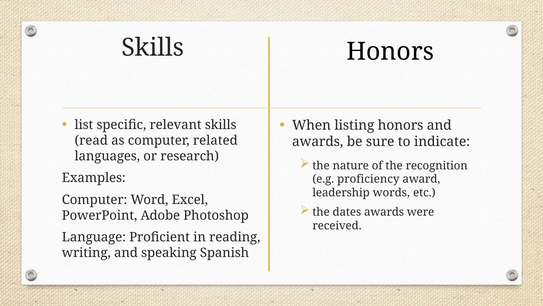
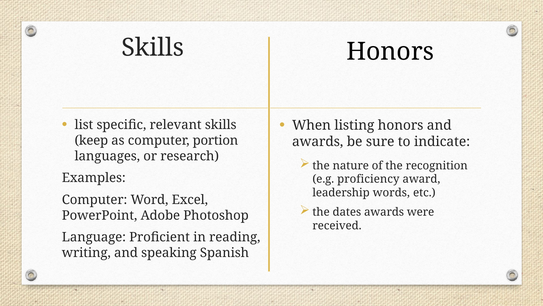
read: read -> keep
related: related -> portion
